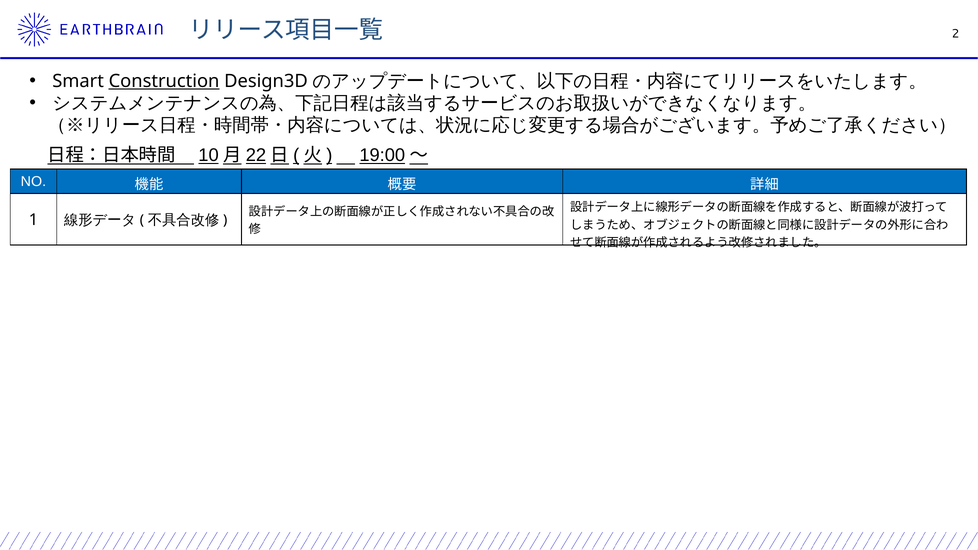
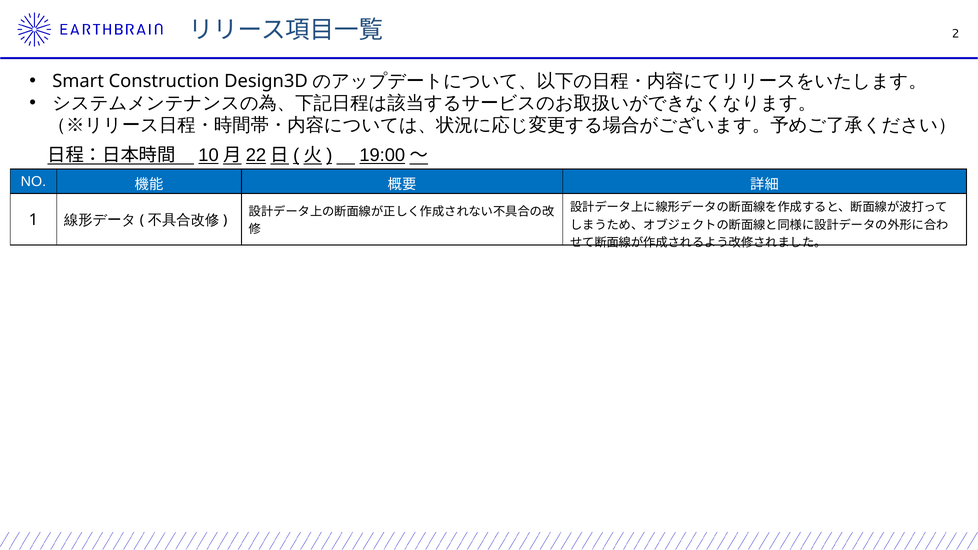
Construction underline: present -> none
